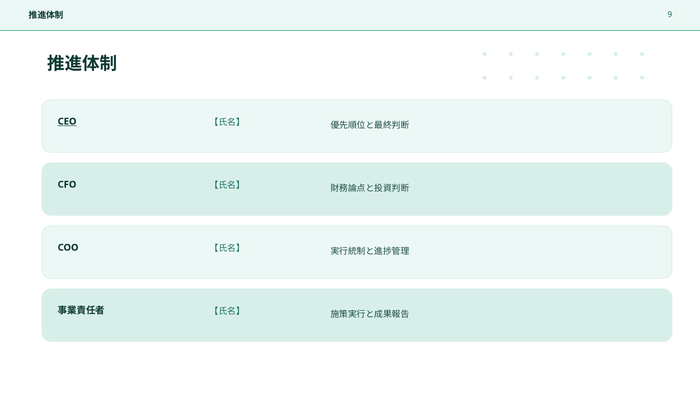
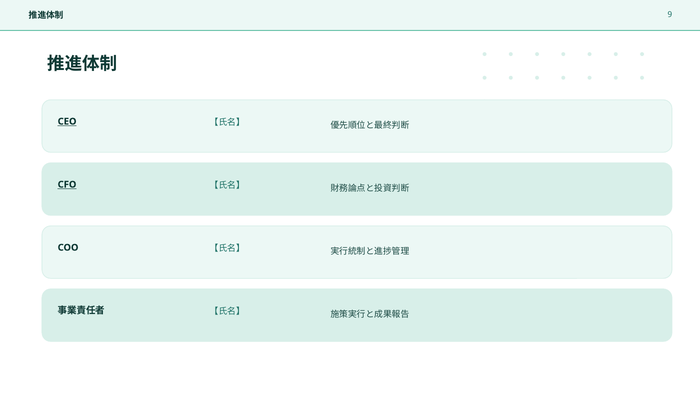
CFO underline: none -> present
